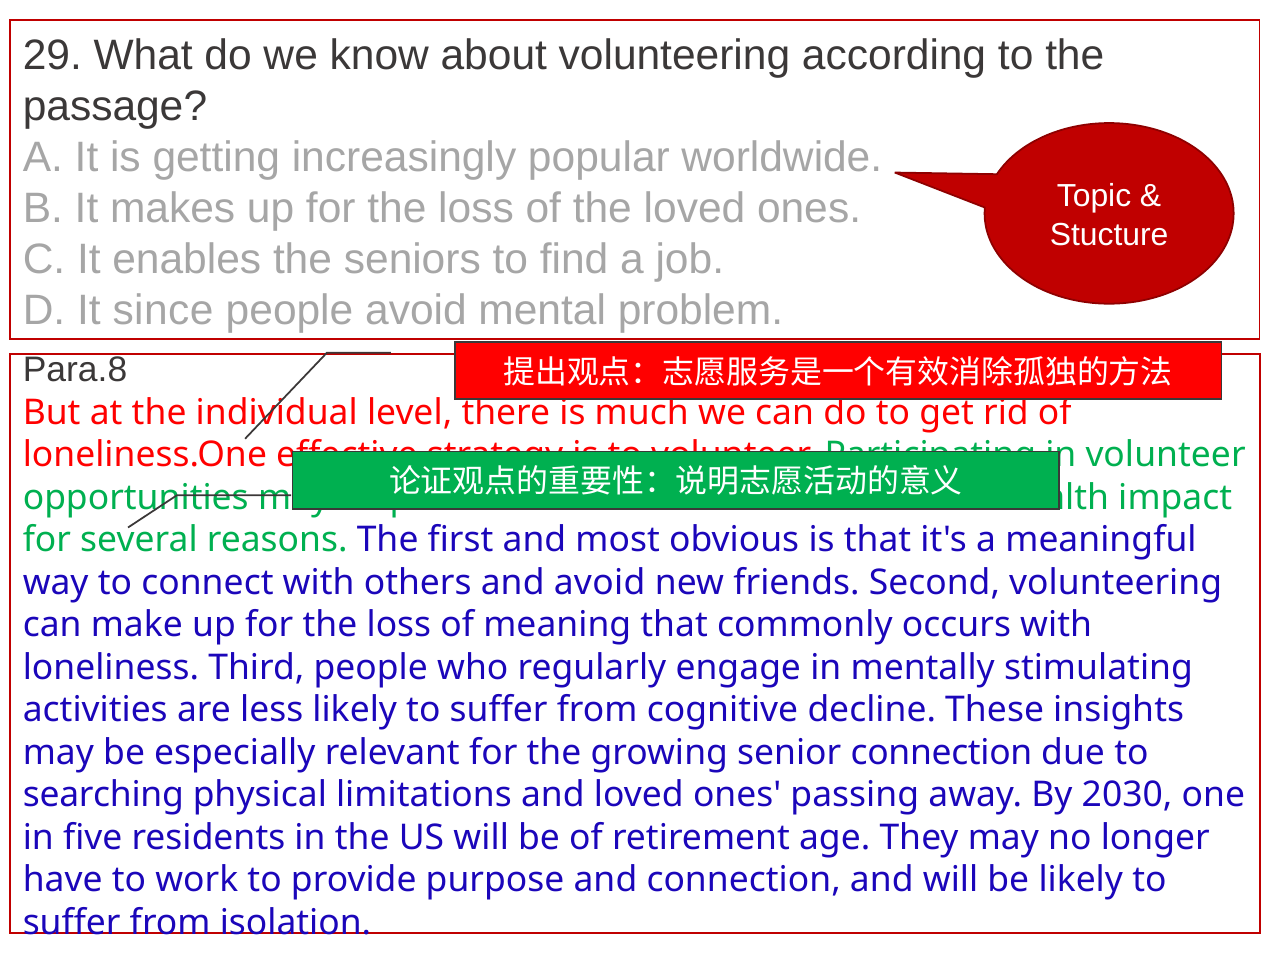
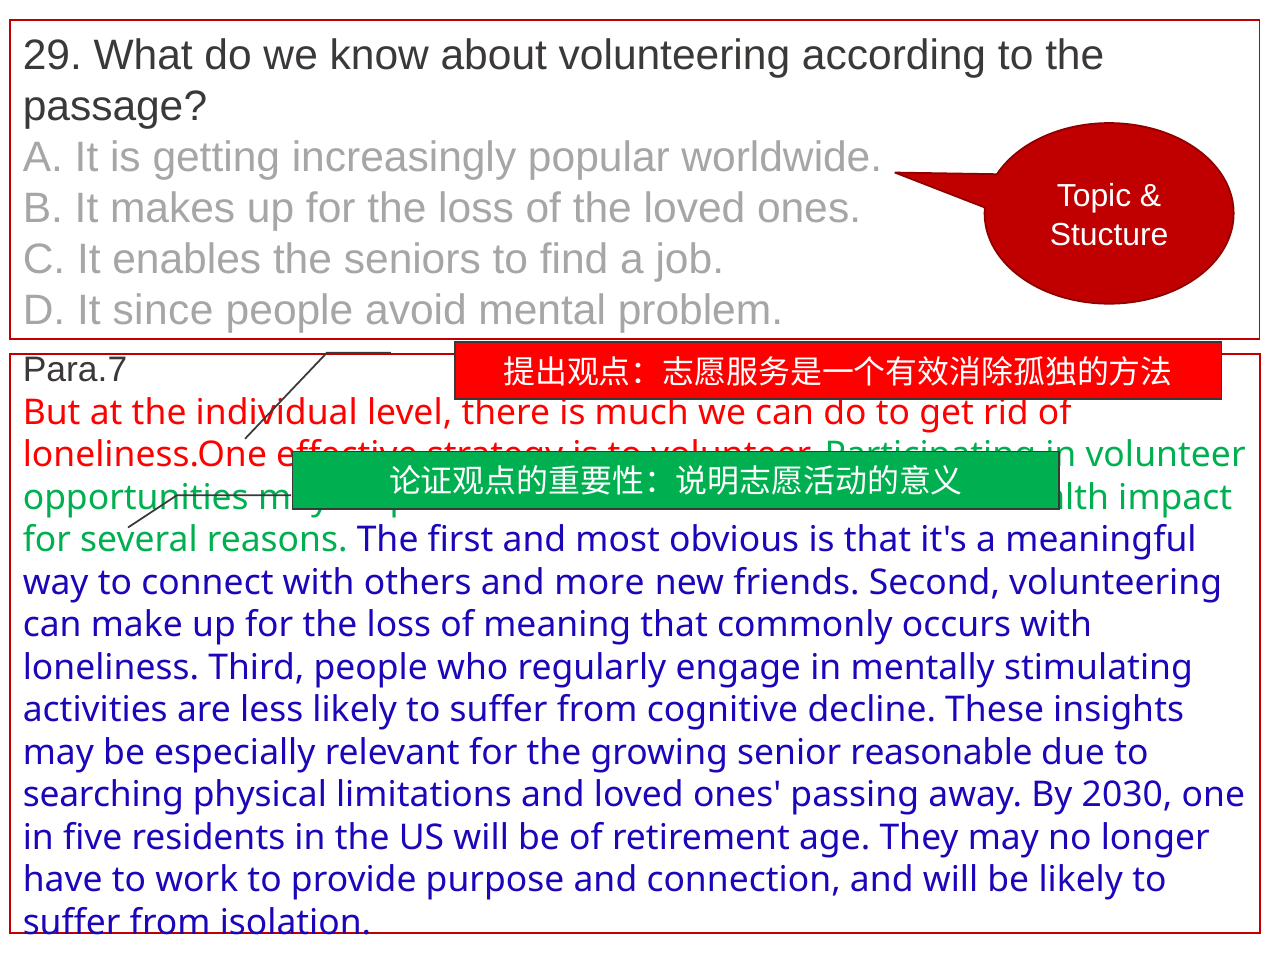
Para.8: Para.8 -> Para.7
and avoid: avoid -> more
senior connection: connection -> reasonable
